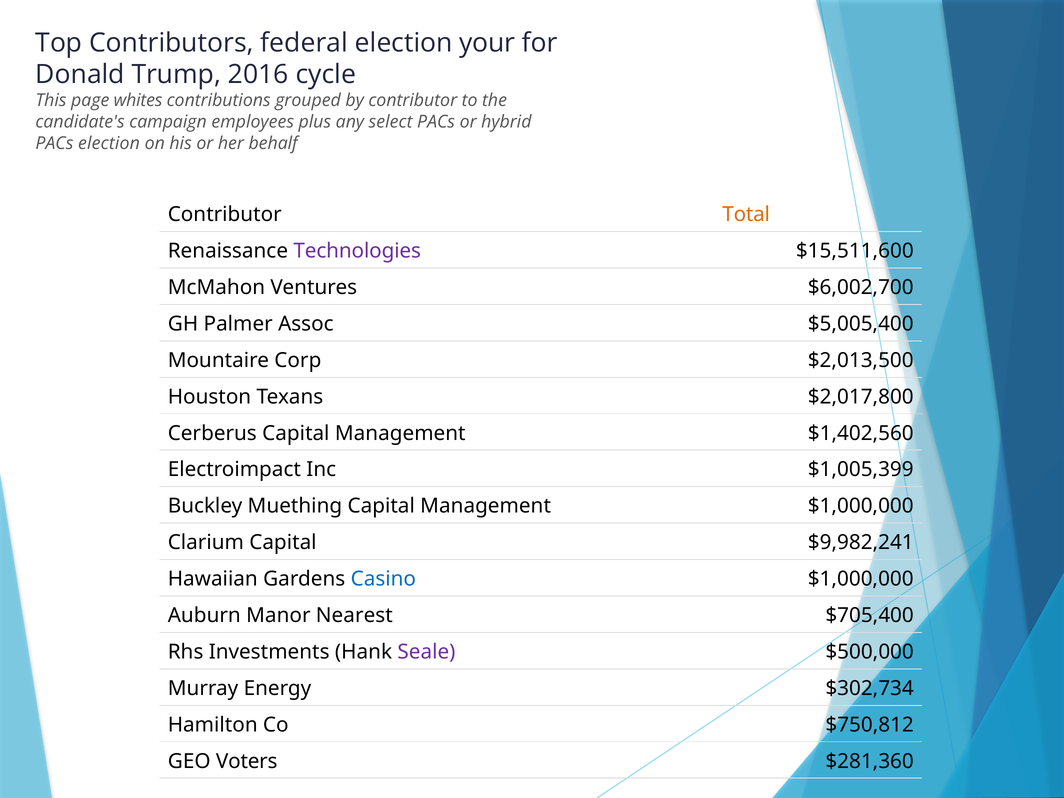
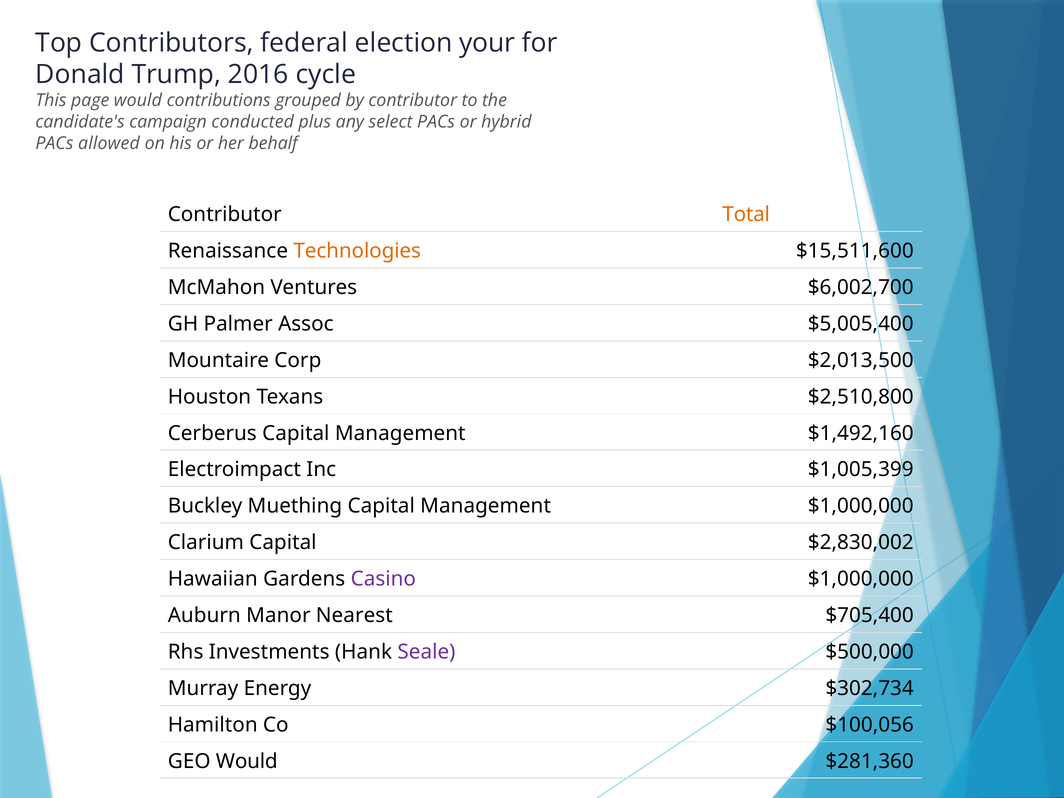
page whites: whites -> would
employees: employees -> conducted
PACs election: election -> allowed
Technologies colour: purple -> orange
$2,017,800: $2,017,800 -> $2,510,800
$1,402,560: $1,402,560 -> $1,492,160
$9,982,241: $9,982,241 -> $2,830,002
Casino colour: blue -> purple
$750,812: $750,812 -> $100,056
GEO Voters: Voters -> Would
